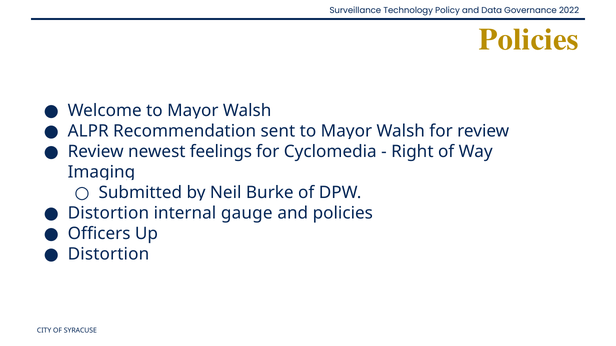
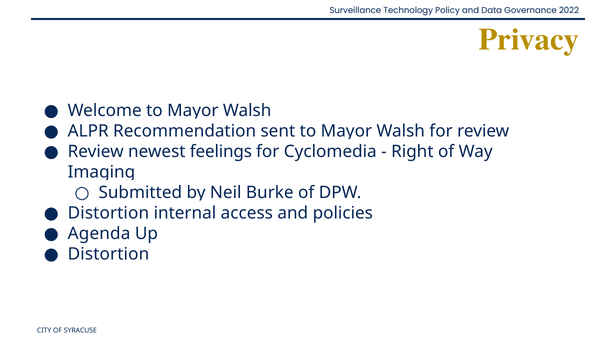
Policies at (529, 40): Policies -> Privacy
gauge: gauge -> access
Officers: Officers -> Agenda
